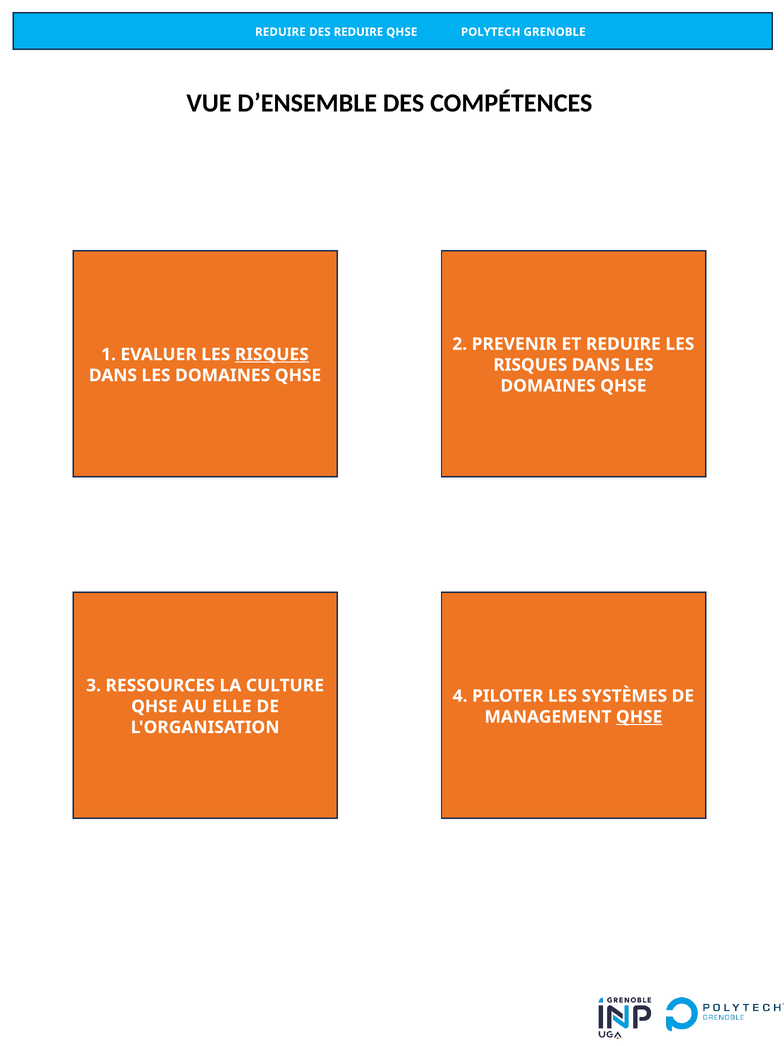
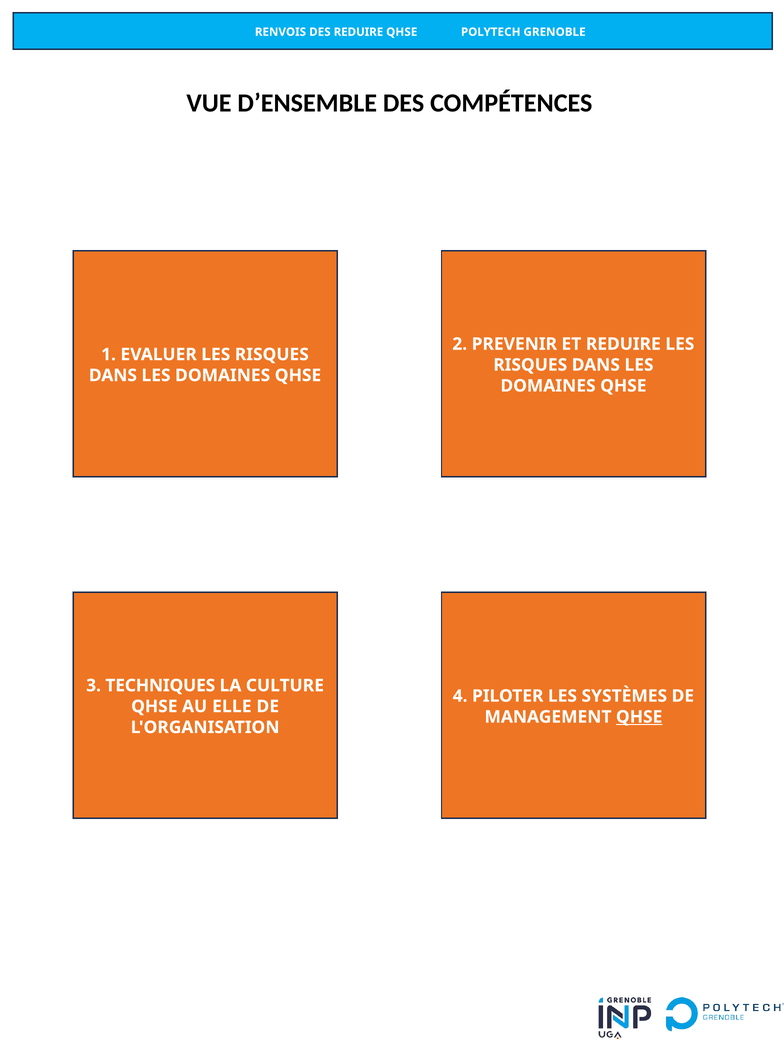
REDUIRE at (280, 32): REDUIRE -> RENVOIS
RISQUES at (272, 354) underline: present -> none
RESSOURCES: RESSOURCES -> TECHNIQUES
